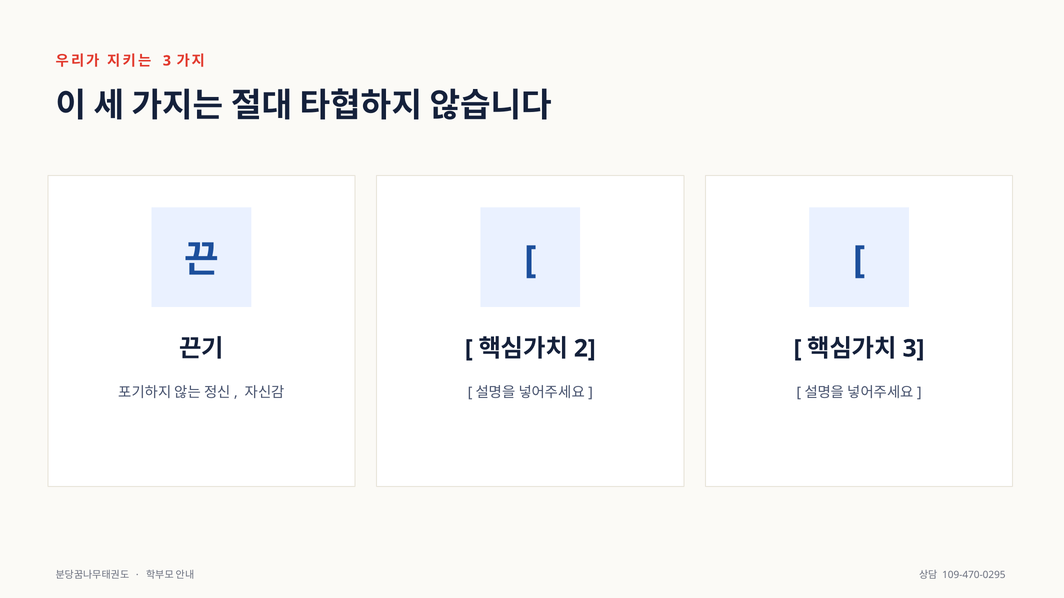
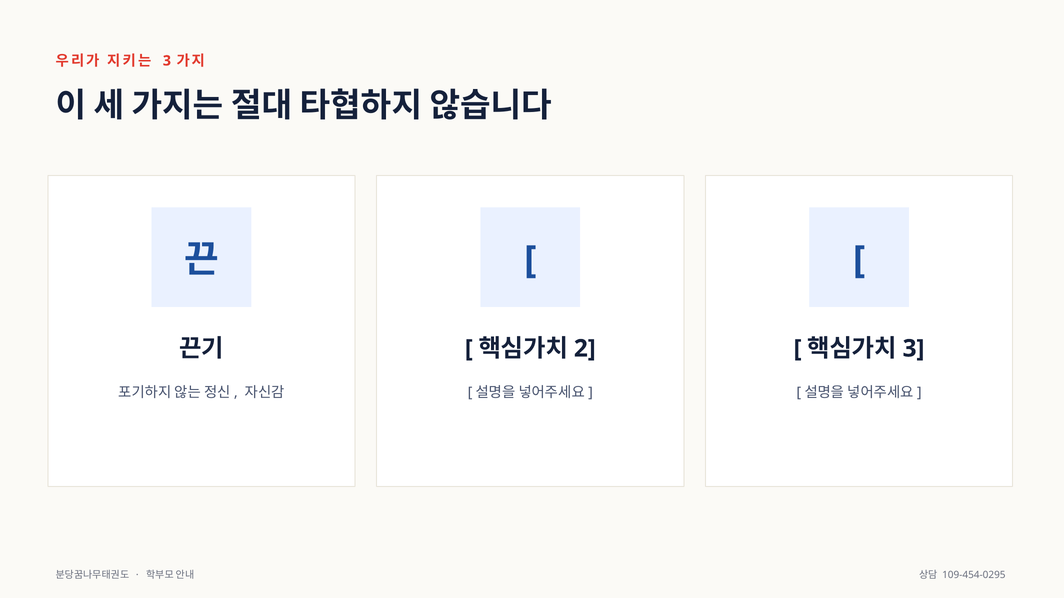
109-470-0295: 109-470-0295 -> 109-454-0295
